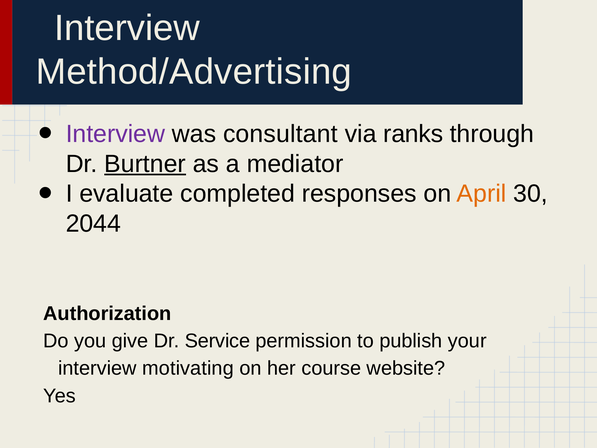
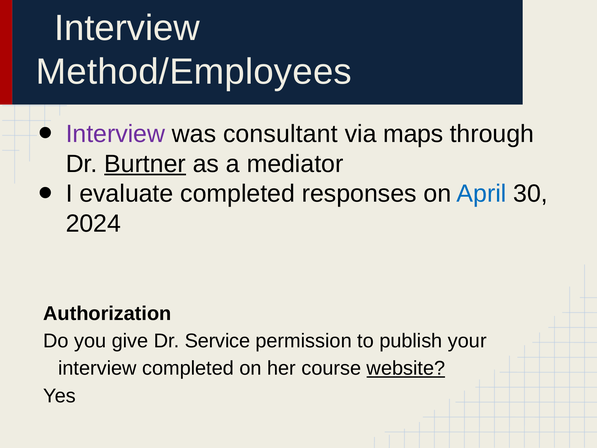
Method/Advertising: Method/Advertising -> Method/Employees
ranks: ranks -> maps
April colour: orange -> blue
2044: 2044 -> 2024
interview motivating: motivating -> completed
website underline: none -> present
